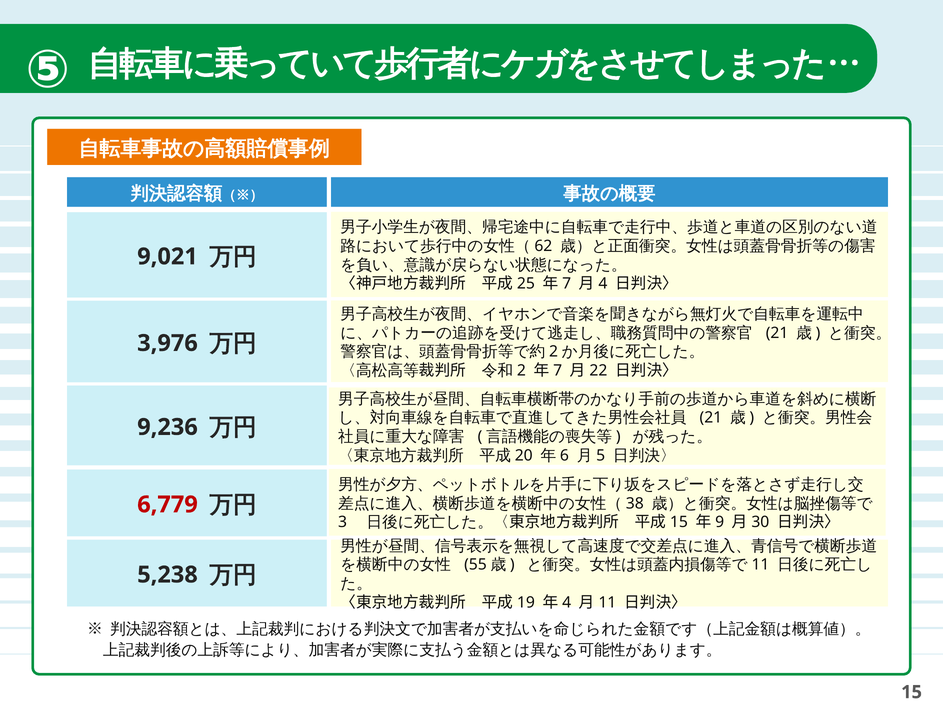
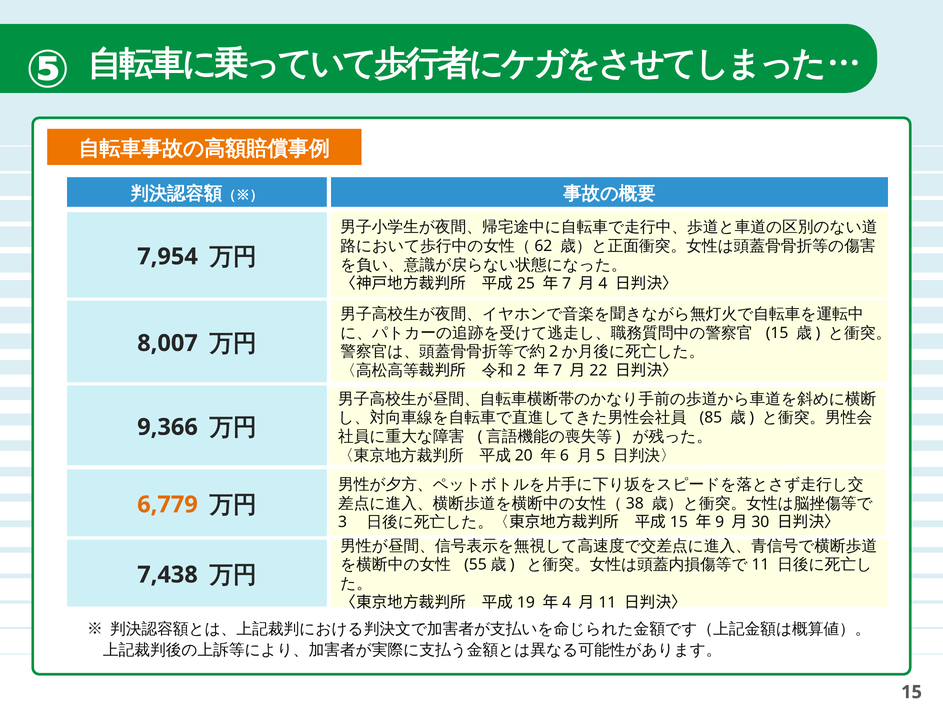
9,021: 9,021 -> 7,954
21 at (777, 333): 21 -> 15
3,976: 3,976 -> 8,007
21 at (711, 418): 21 -> 85
9,236: 9,236 -> 9,366
6,779 colour: red -> orange
5,238: 5,238 -> 7,438
